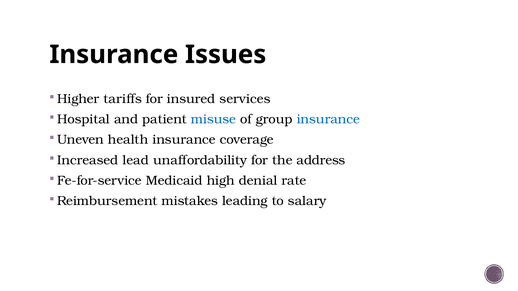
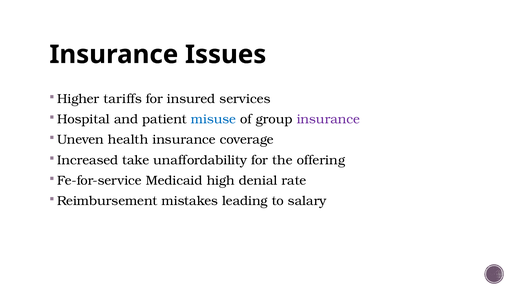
insurance at (328, 119) colour: blue -> purple
lead: lead -> take
address: address -> offering
